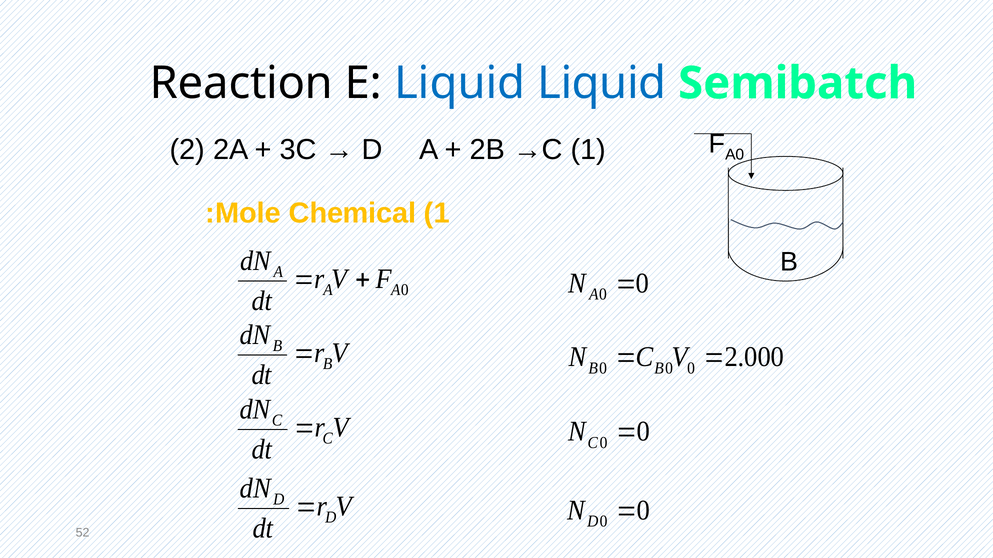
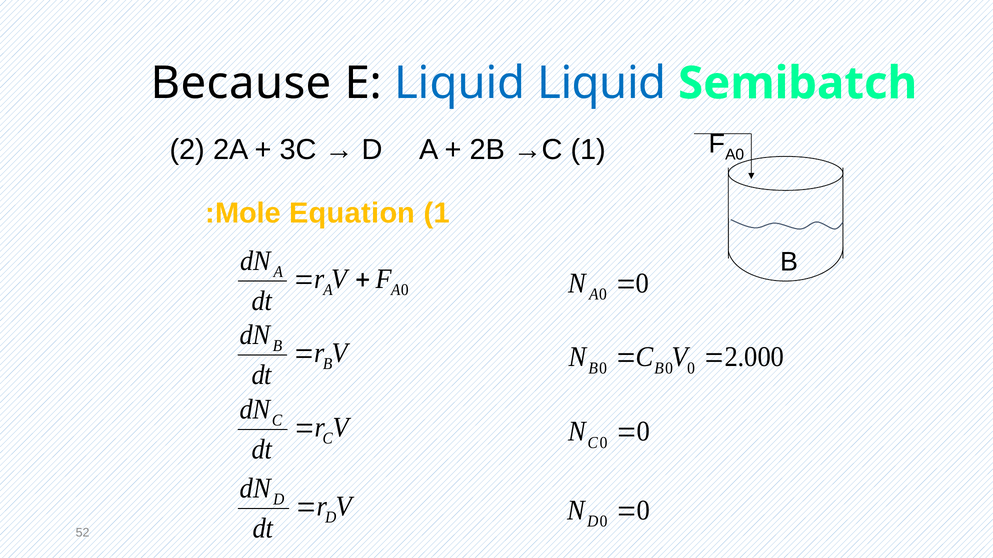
Reaction: Reaction -> Because
Chemical: Chemical -> Equation
